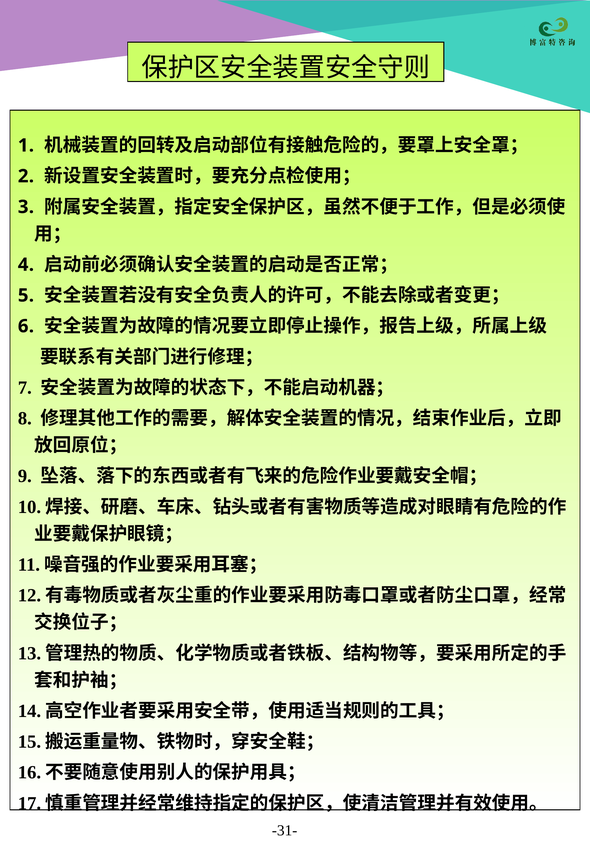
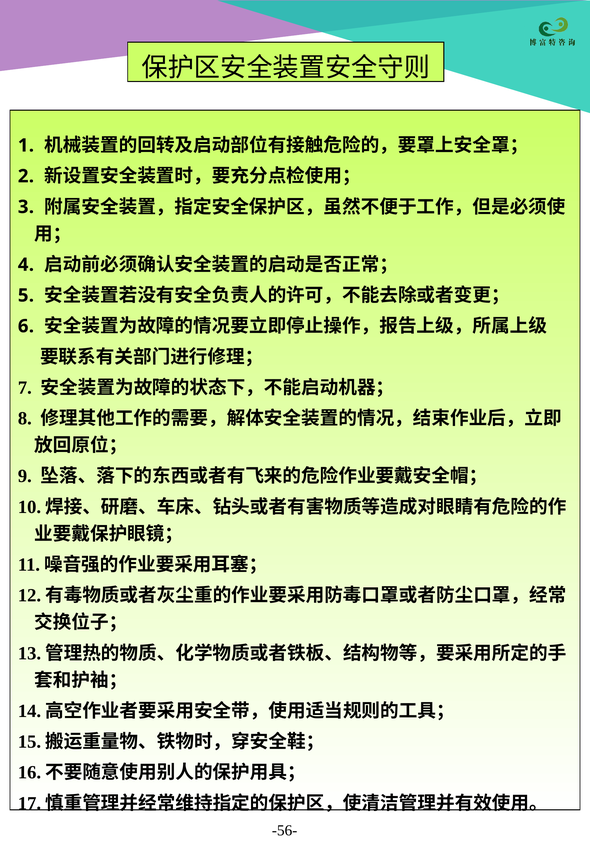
-31-: -31- -> -56-
